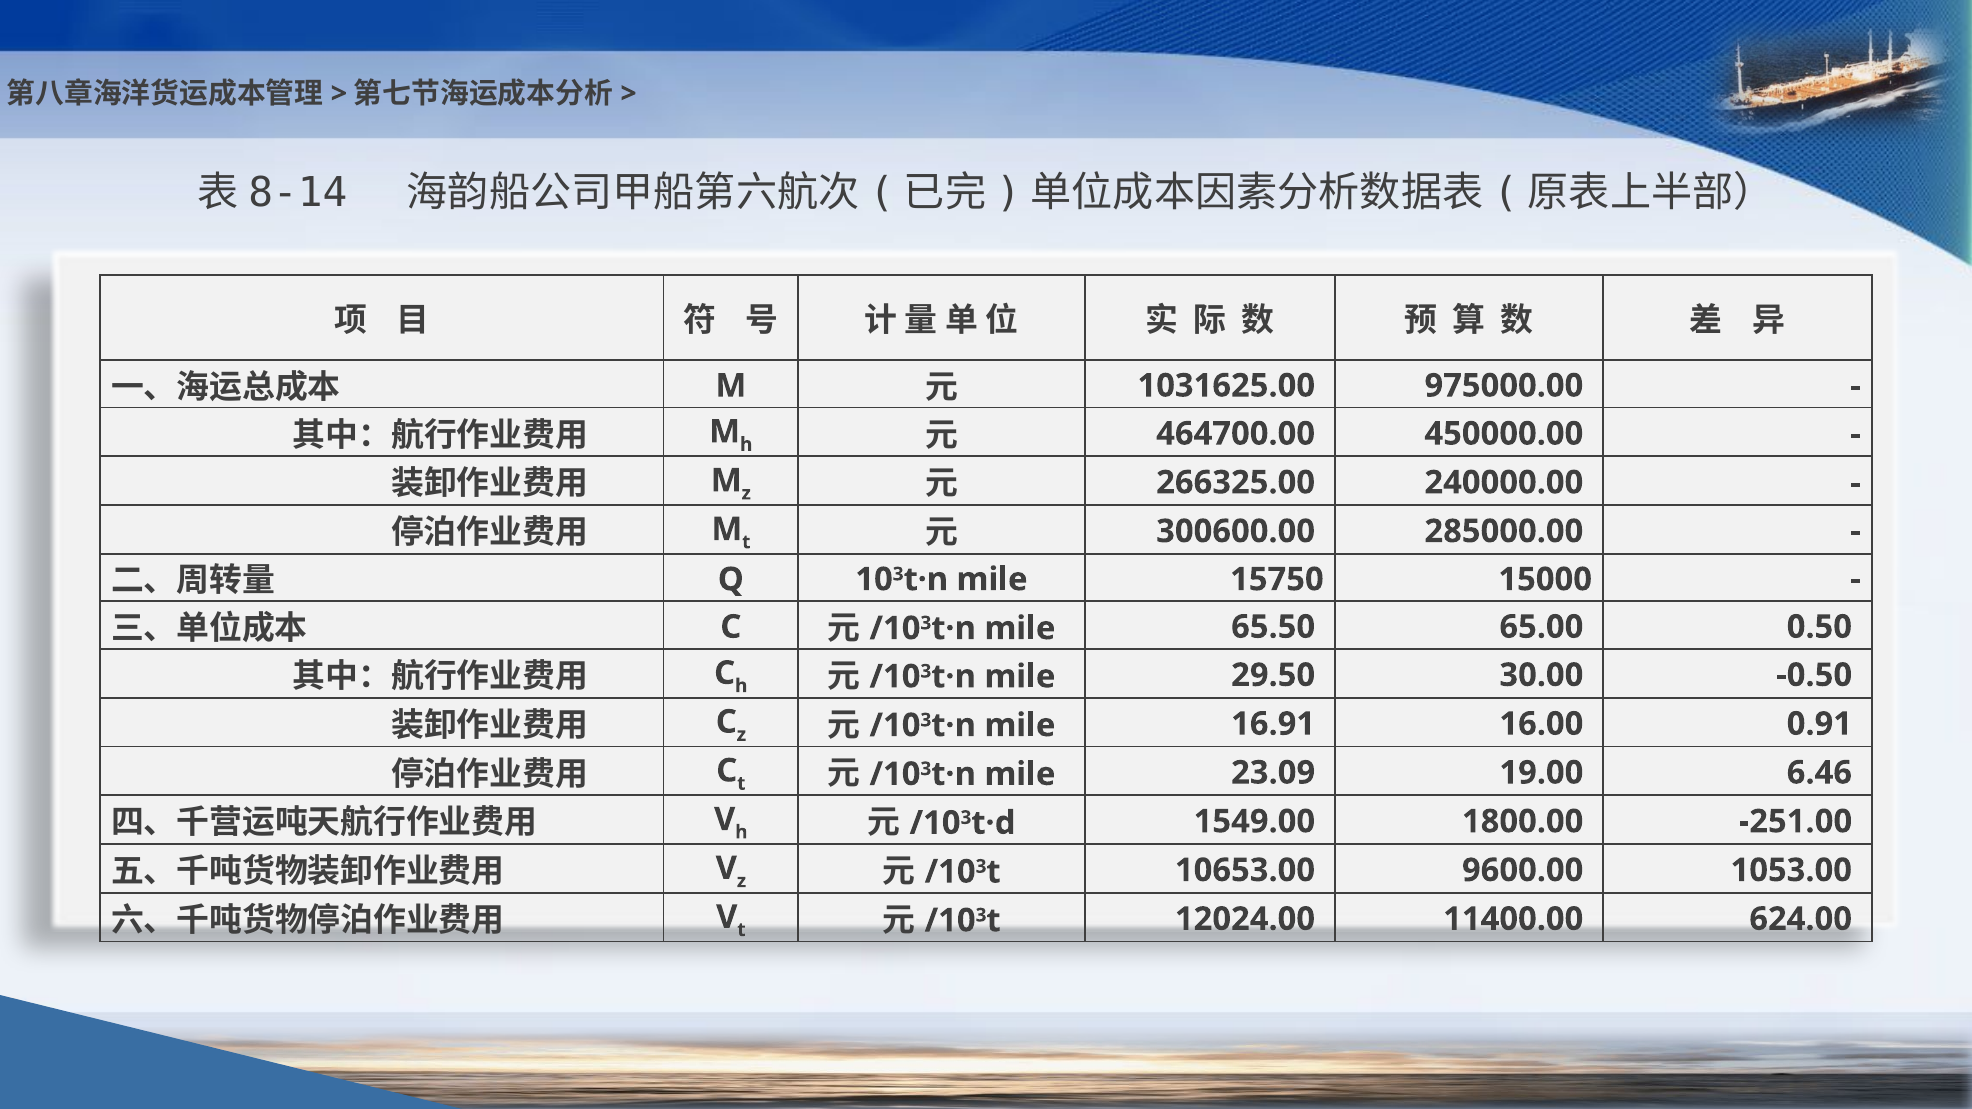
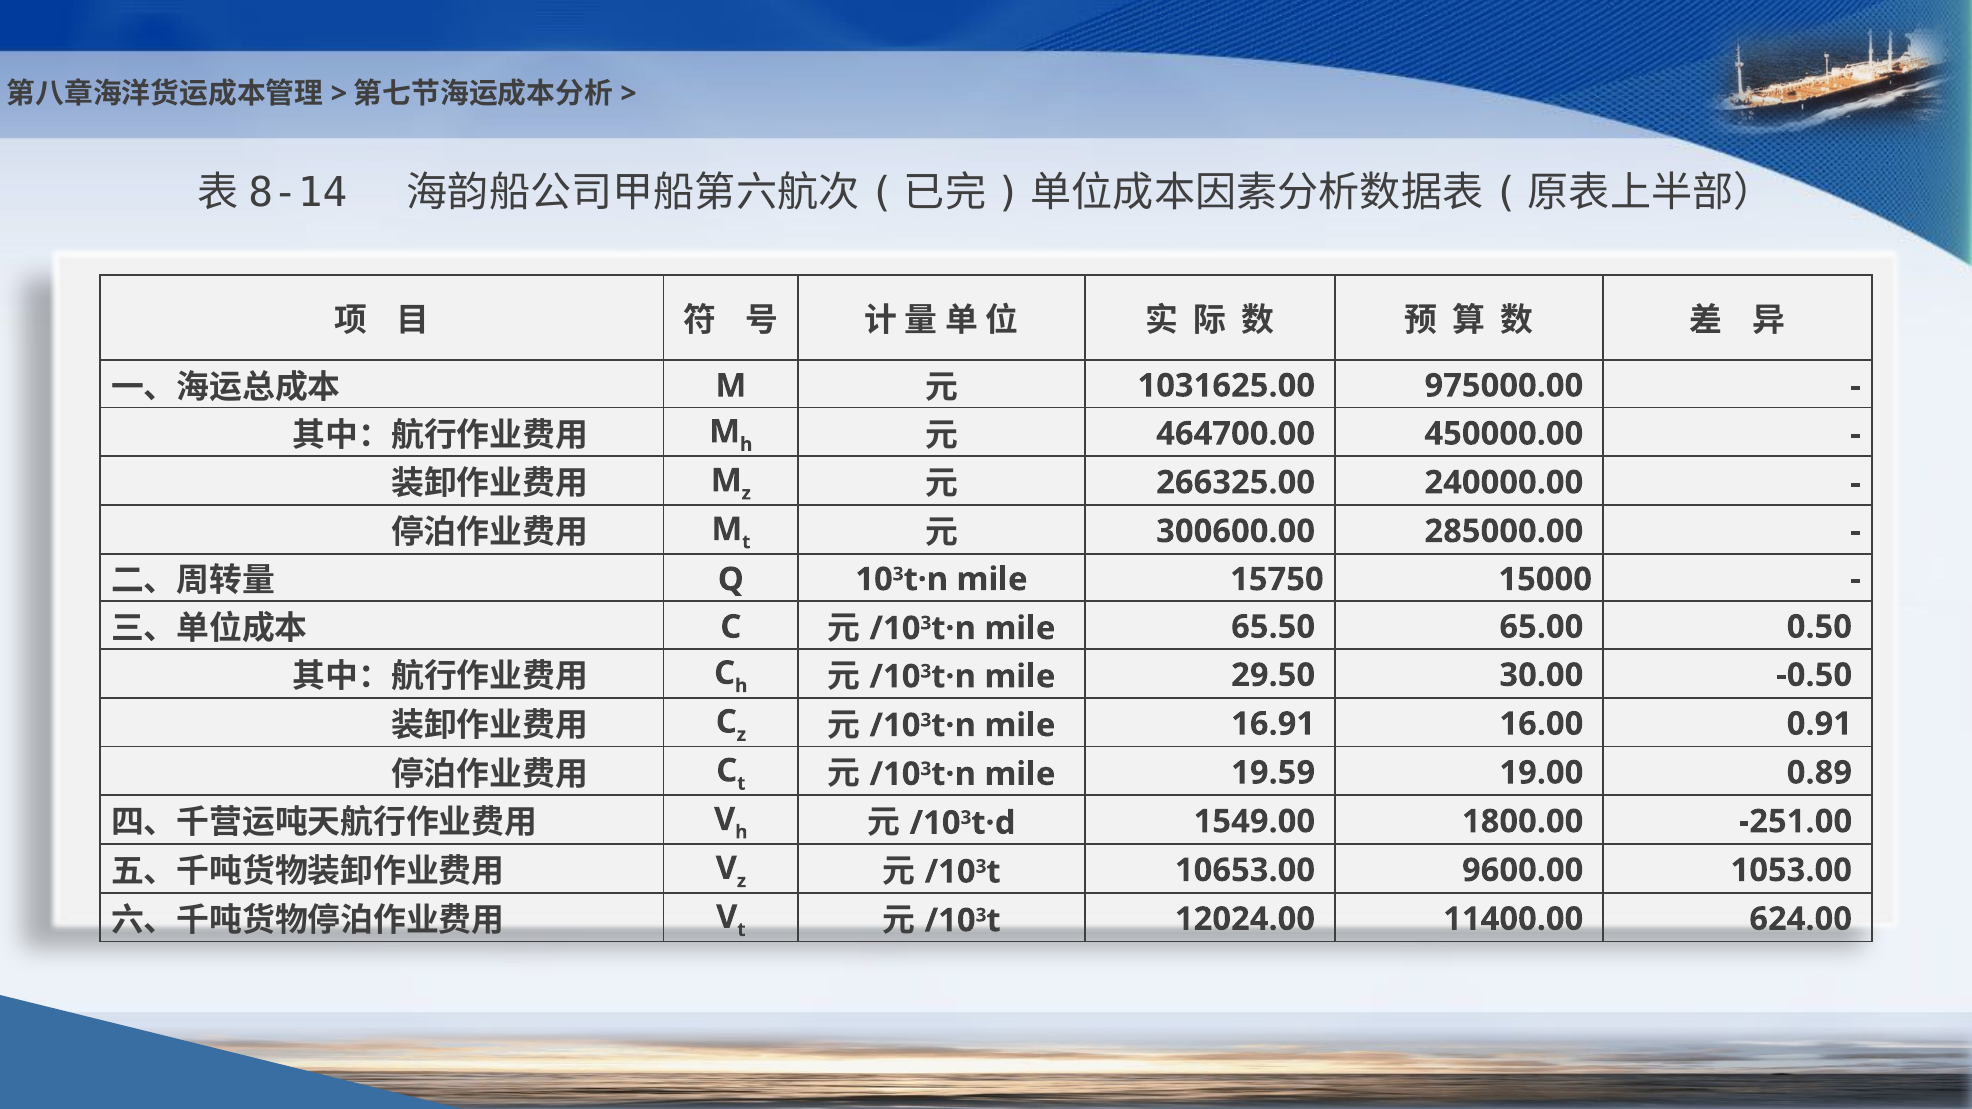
23.09: 23.09 -> 19.59
6.46: 6.46 -> 0.89
